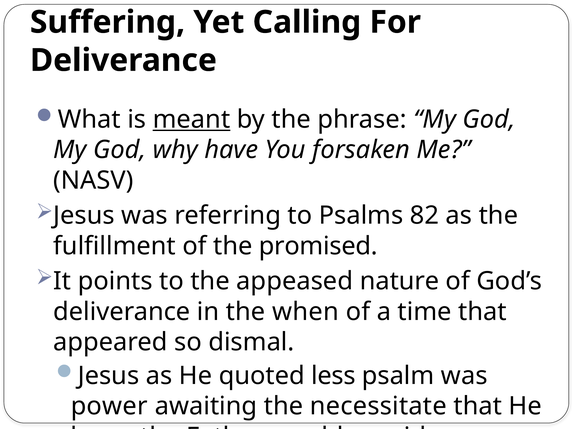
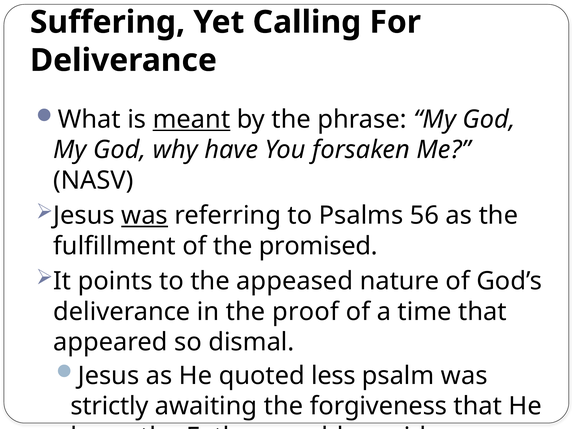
was at (145, 216) underline: none -> present
82: 82 -> 56
when: when -> proof
power: power -> strictly
necessitate: necessitate -> forgiveness
